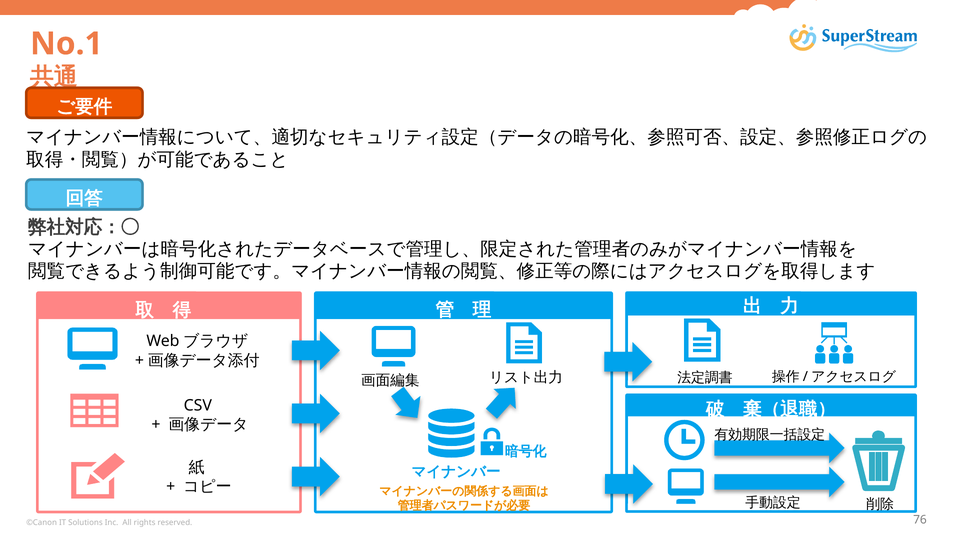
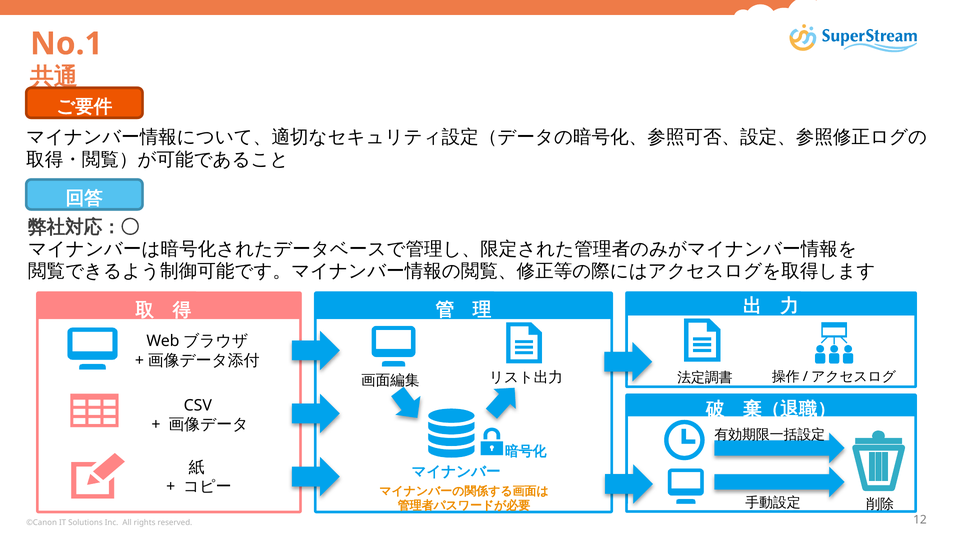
76: 76 -> 12
